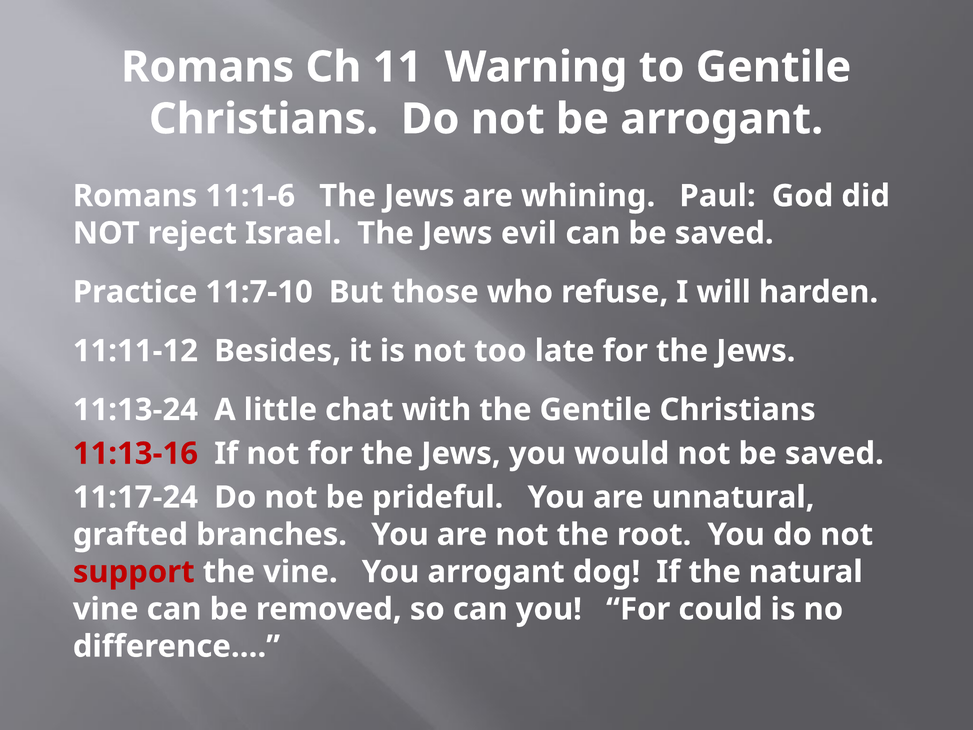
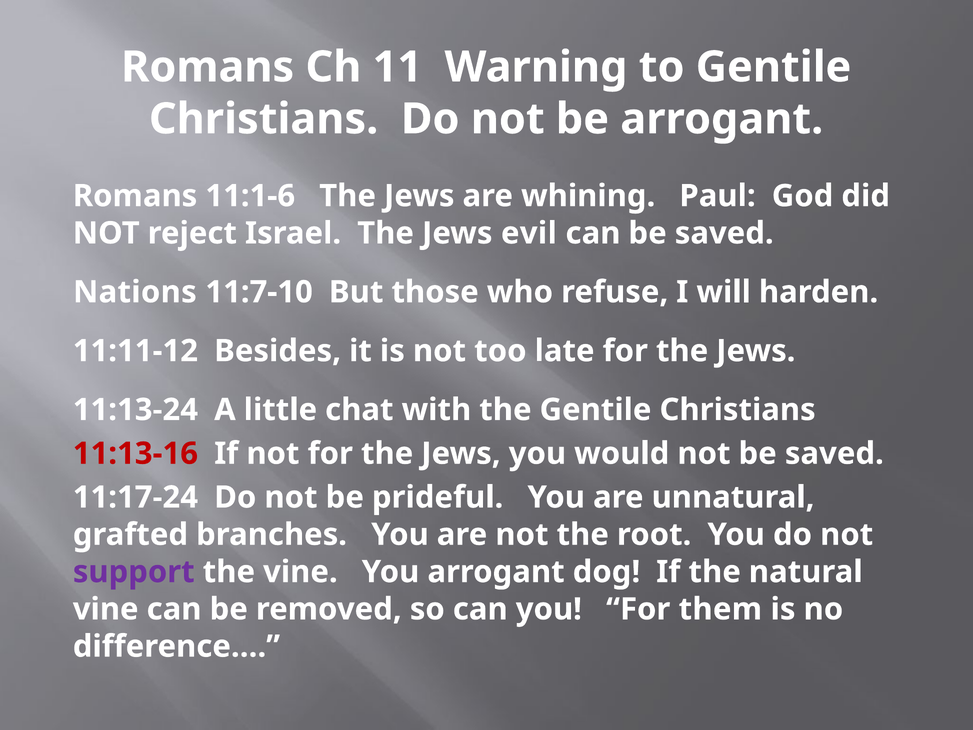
Practice: Practice -> Nations
support colour: red -> purple
could: could -> them
